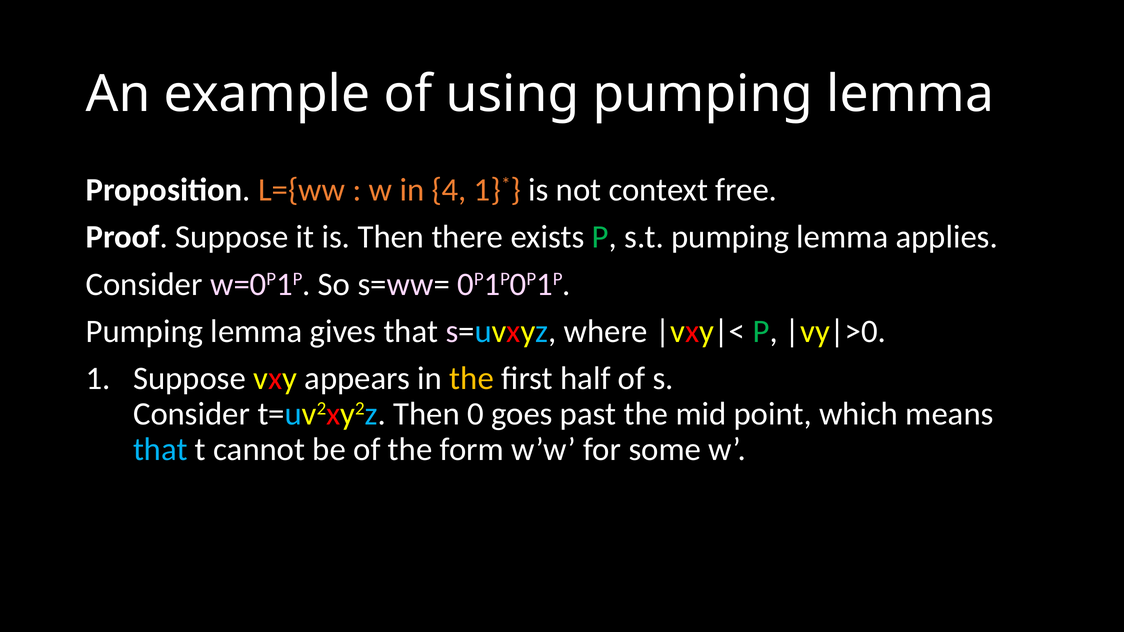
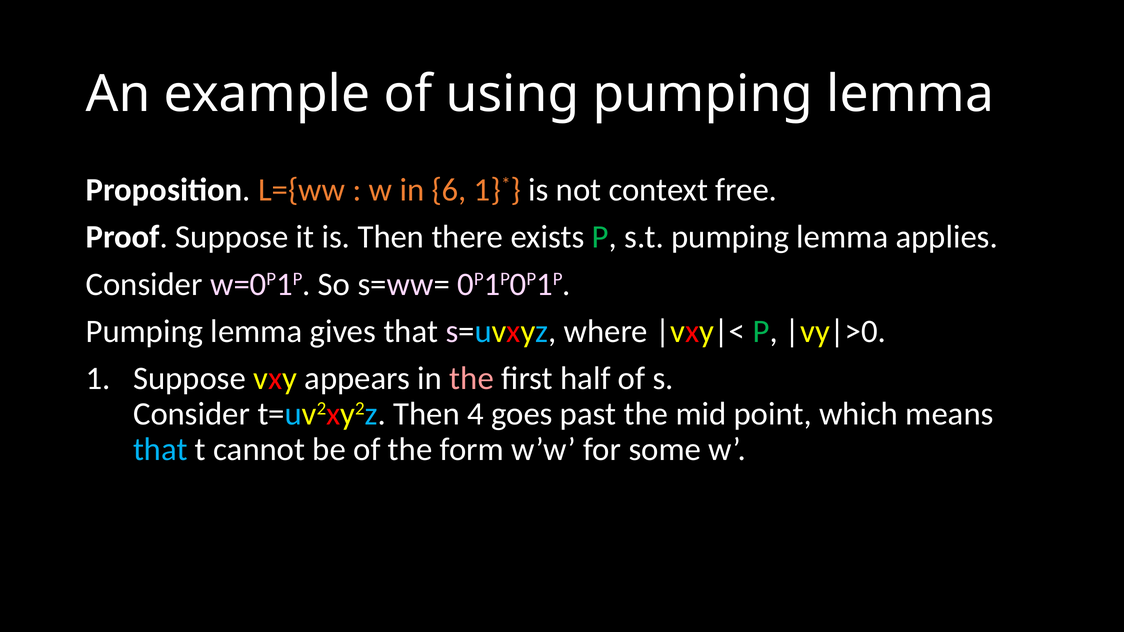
4: 4 -> 6
the at (472, 379) colour: yellow -> pink
0: 0 -> 4
